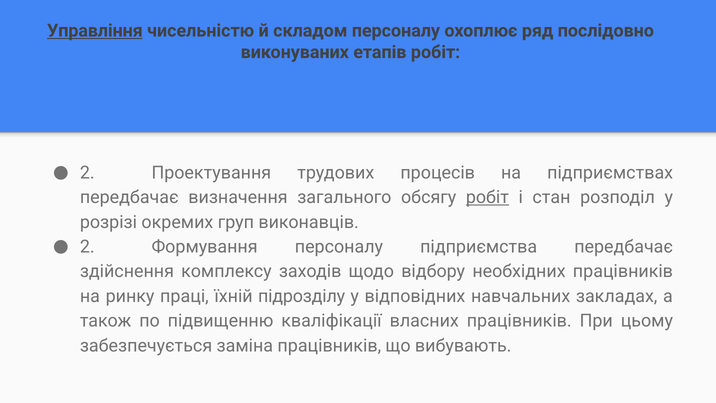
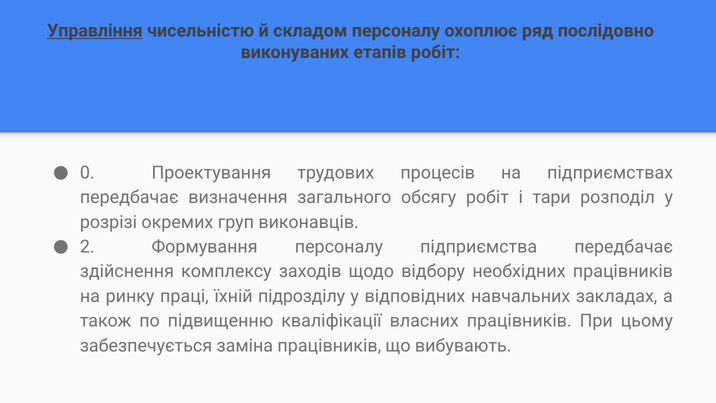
2 at (87, 173): 2 -> 0
робіт at (487, 197) underline: present -> none
стан: стан -> тари
